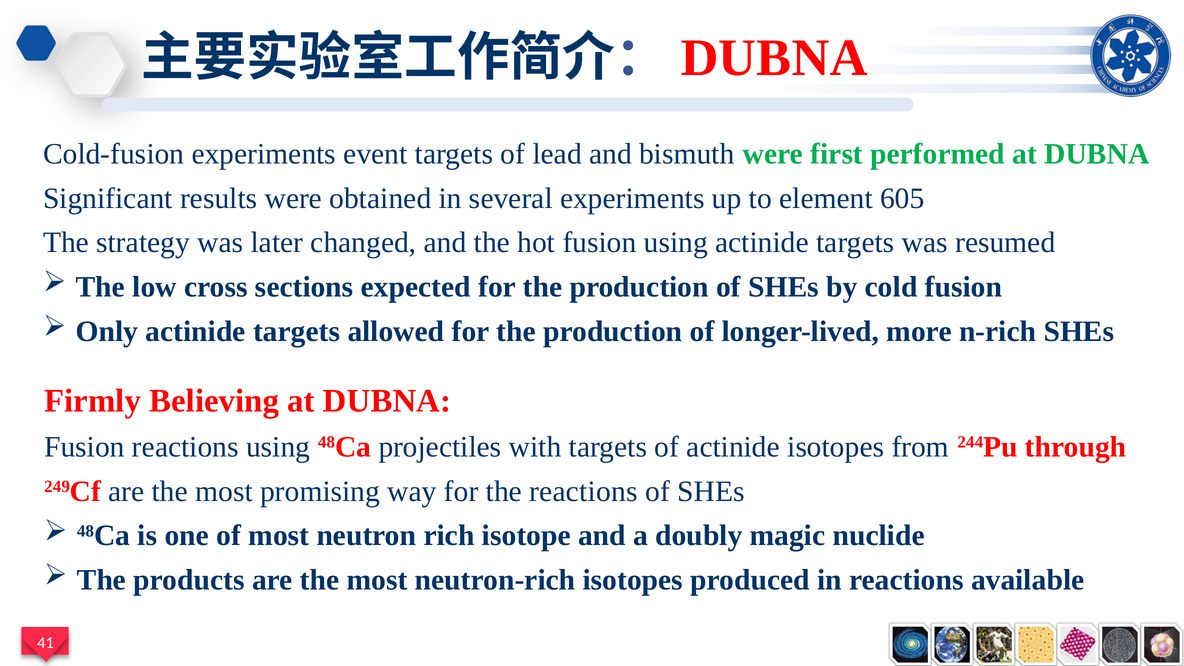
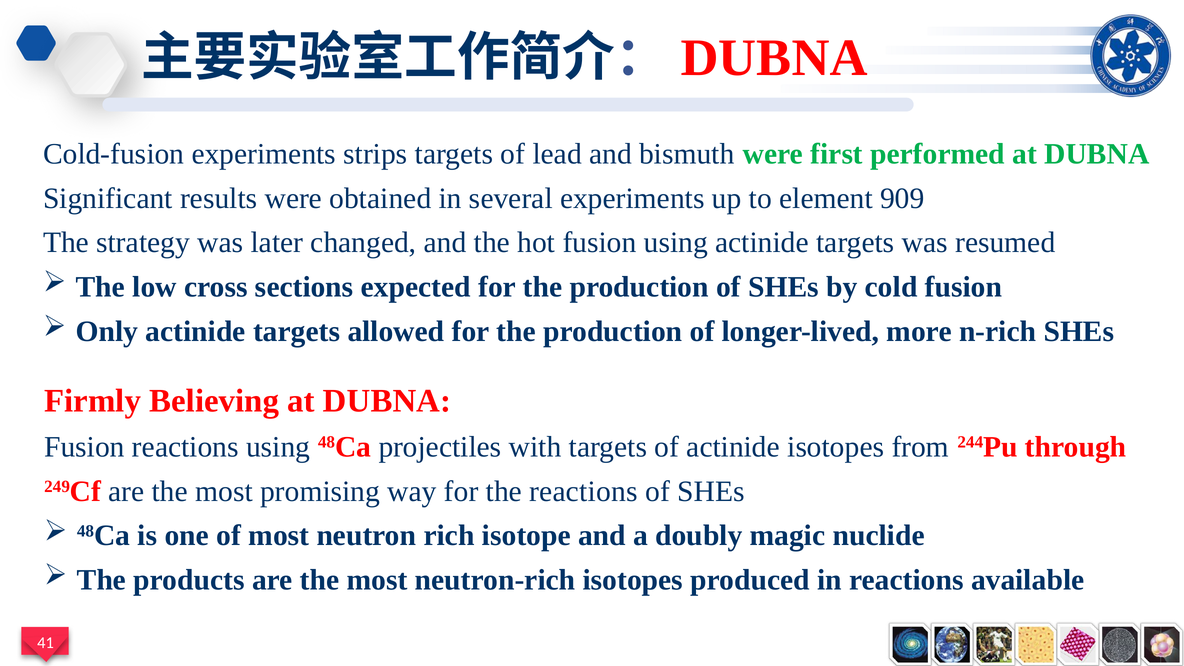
event: event -> strips
605: 605 -> 909
